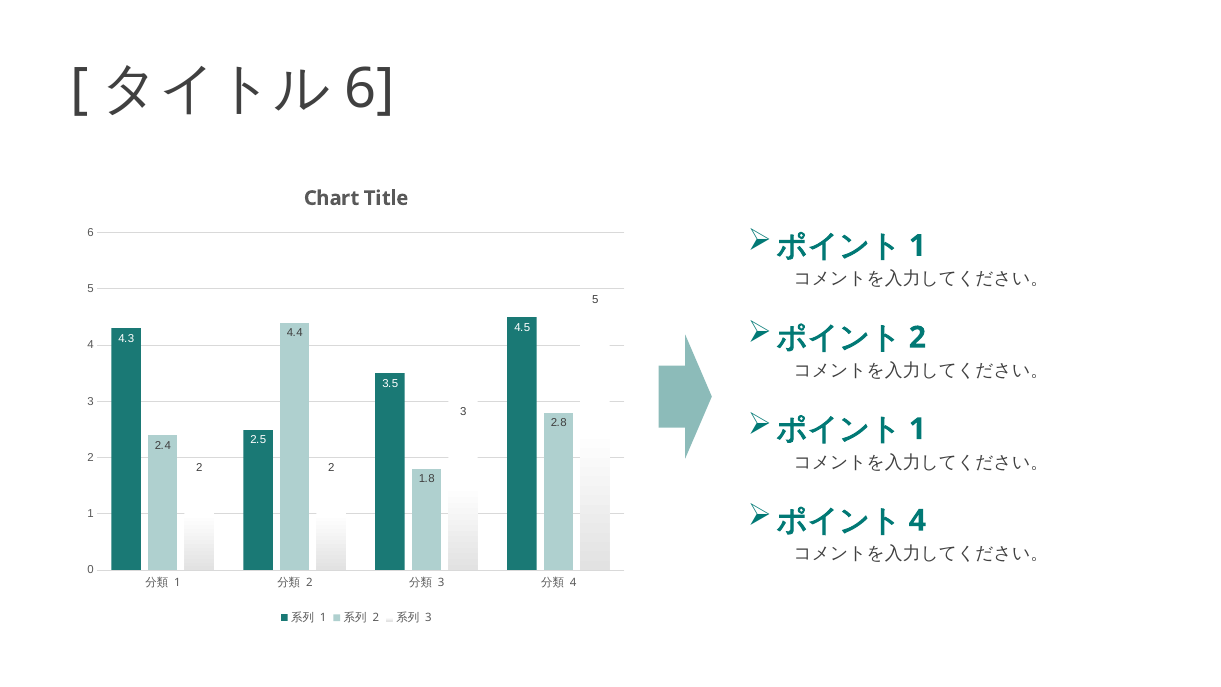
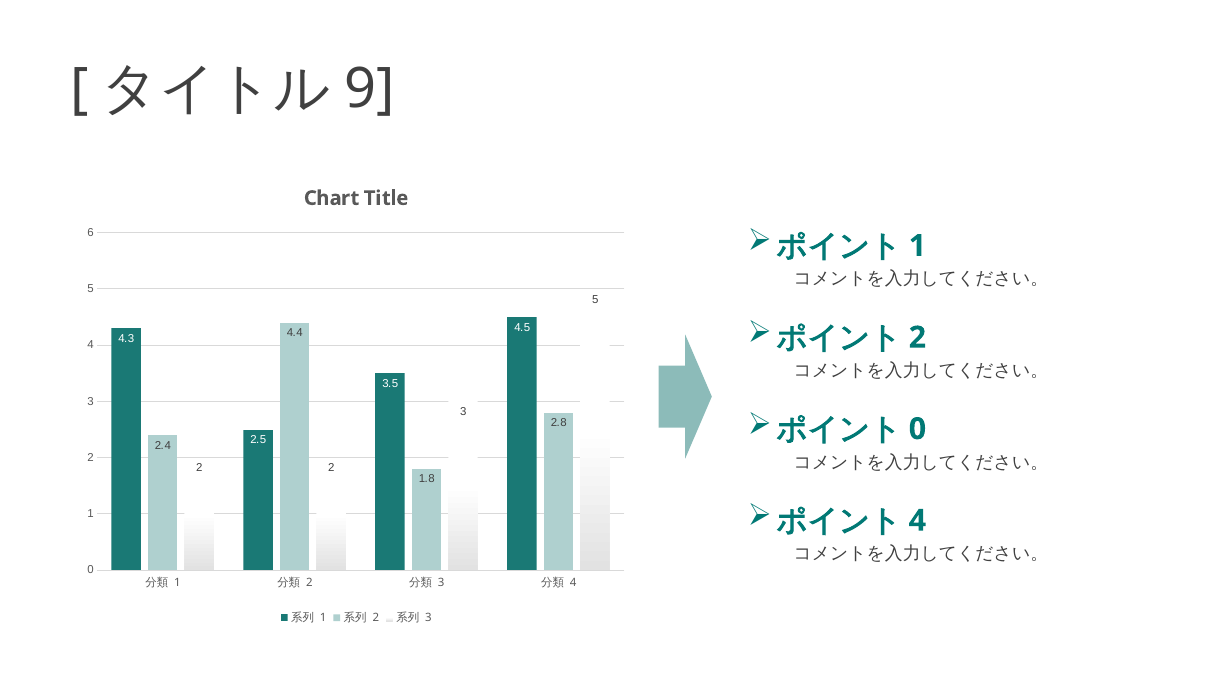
6 at (370, 89): 6 -> 9
1 at (917, 429): 1 -> 0
